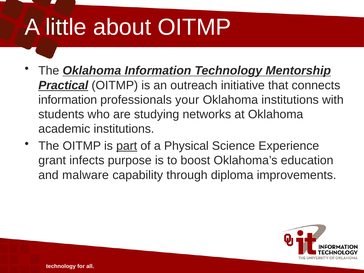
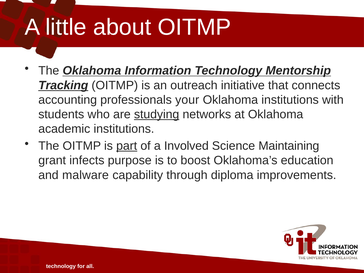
Practical: Practical -> Tracking
information at (68, 100): information -> accounting
studying underline: none -> present
Physical: Physical -> Involved
Experience: Experience -> Maintaining
